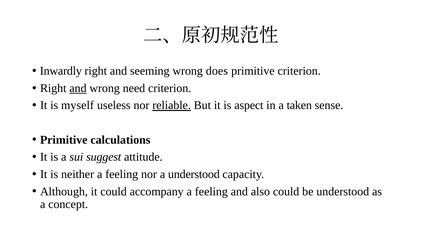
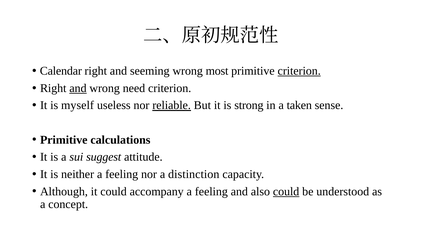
Inwardly: Inwardly -> Calendar
does: does -> most
criterion at (299, 71) underline: none -> present
aspect: aspect -> strong
a understood: understood -> distinction
could at (286, 192) underline: none -> present
